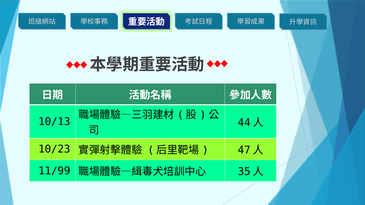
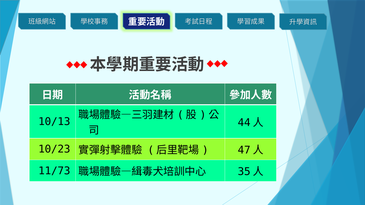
11/99: 11/99 -> 11/73
